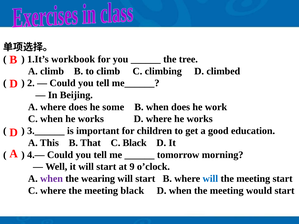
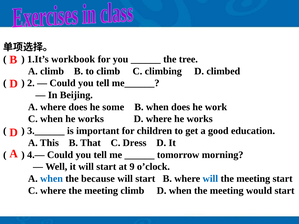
C Black: Black -> Dress
when at (52, 179) colour: purple -> blue
wearing: wearing -> because
meeting black: black -> climb
